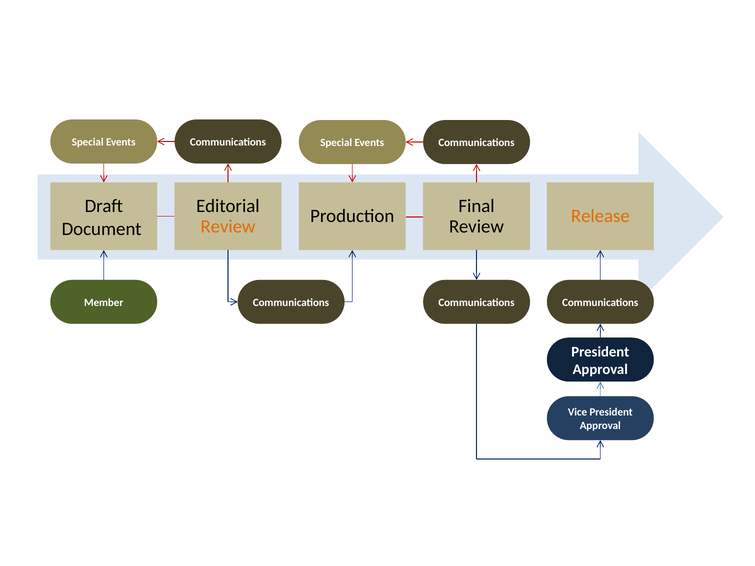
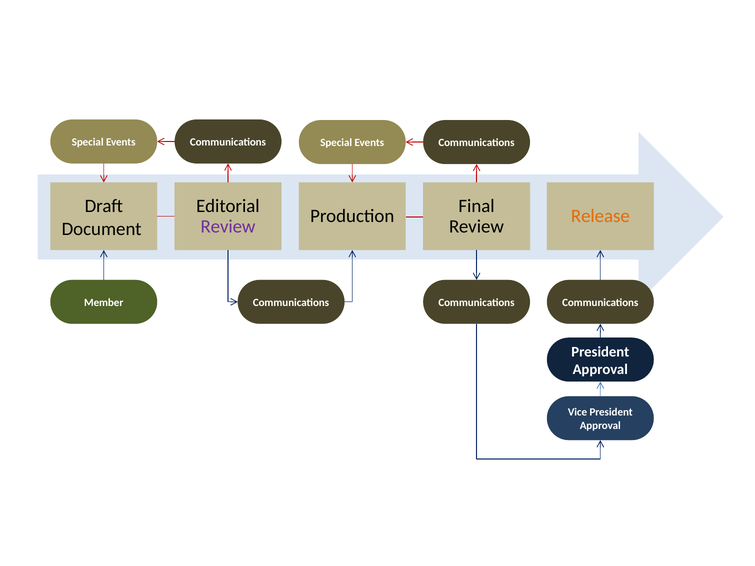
Review at (228, 226) colour: orange -> purple
